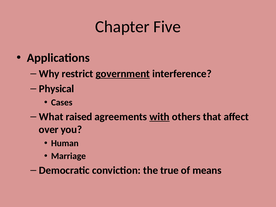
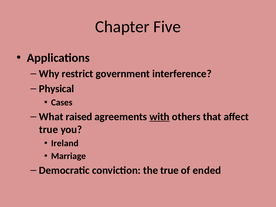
government underline: present -> none
over at (49, 130): over -> true
Human: Human -> Ireland
means: means -> ended
